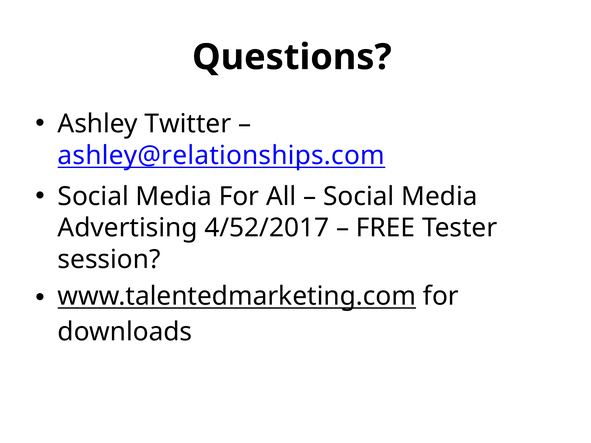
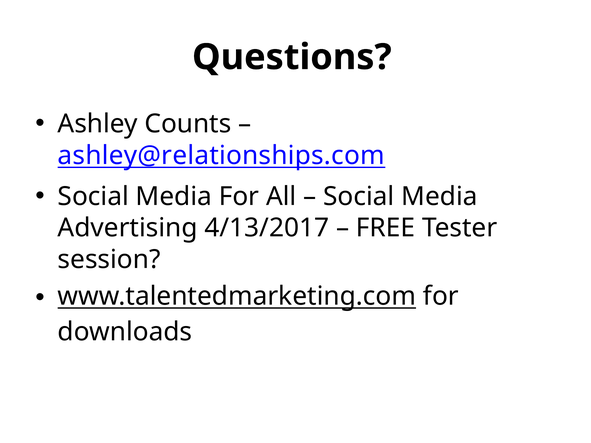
Twitter: Twitter -> Counts
4/52/2017: 4/52/2017 -> 4/13/2017
